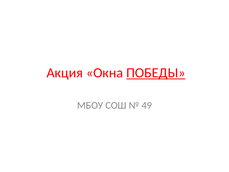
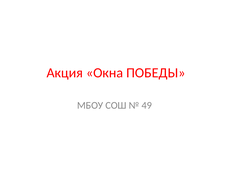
ПОБЕДЫ underline: present -> none
